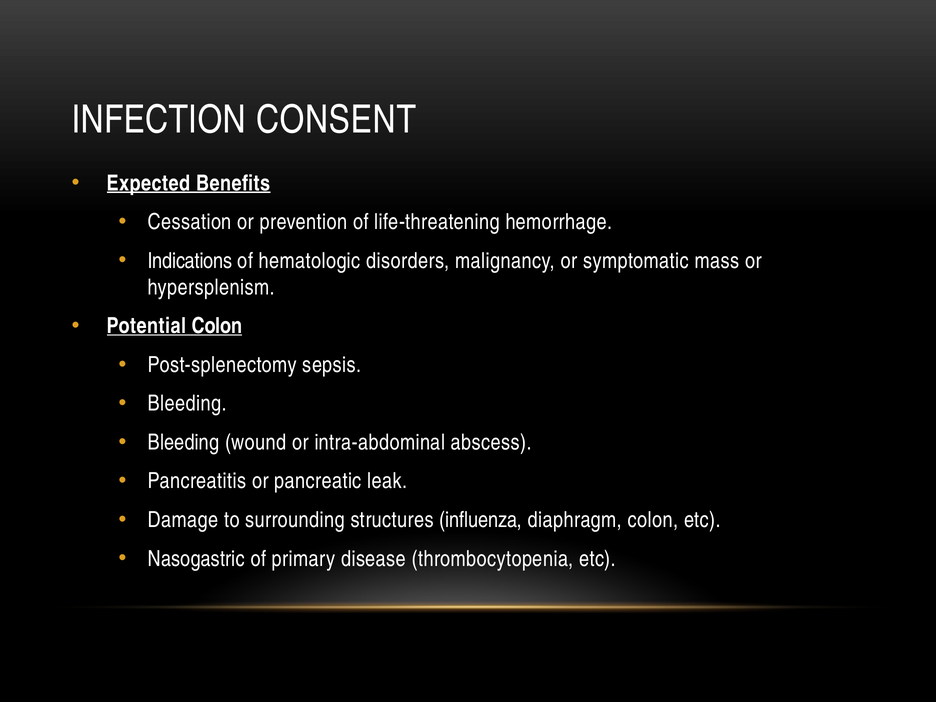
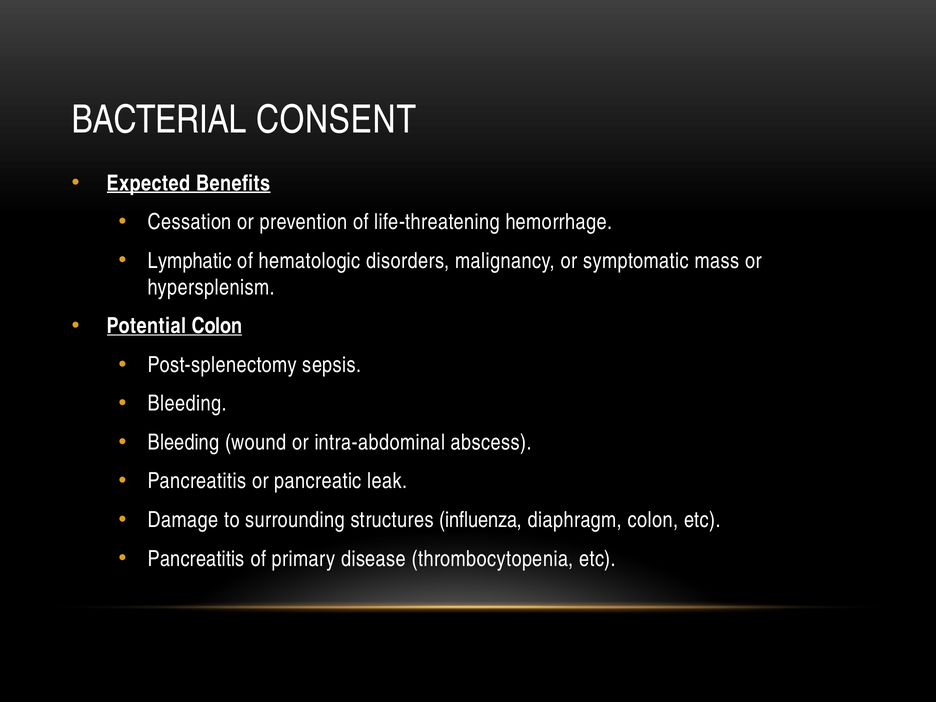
INFECTION: INFECTION -> BACTERIAL
Indications: Indications -> Lymphatic
Nasogastric at (196, 559): Nasogastric -> Pancreatitis
